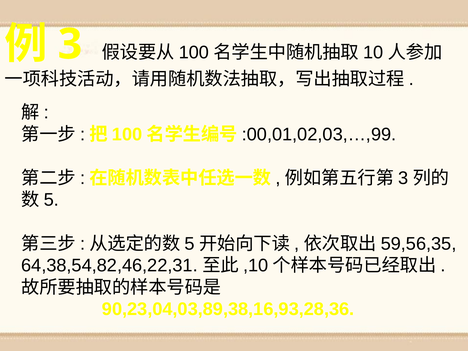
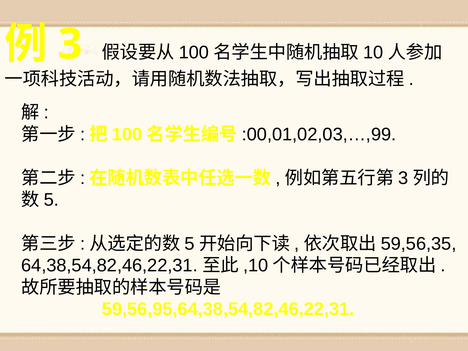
90,23,04,03,89,38,16,93,28,36: 90,23,04,03,89,38,16,93,28,36 -> 59,56,95,64,38,54,82,46,22,31
